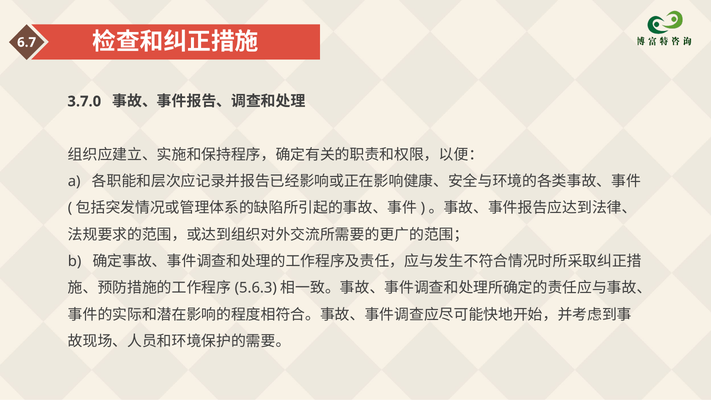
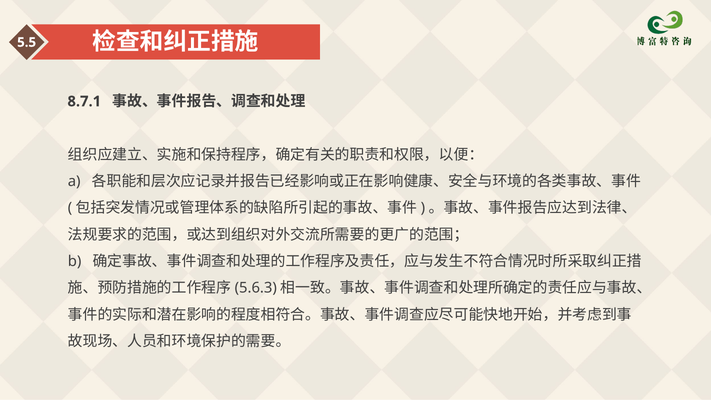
6.7: 6.7 -> 5.5
3.7.0: 3.7.0 -> 8.7.1
